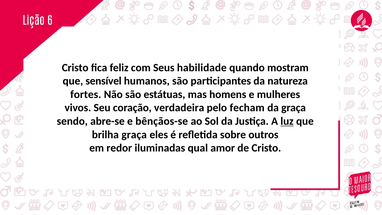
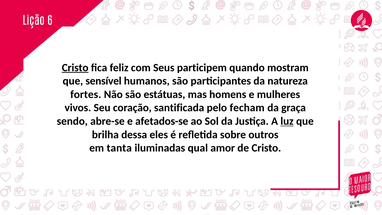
Cristo at (75, 68) underline: none -> present
habilidade: habilidade -> participem
verdadeira: verdadeira -> santificada
bênçãos-se: bênçãos-se -> afetados-se
brilha graça: graça -> dessa
redor: redor -> tanta
